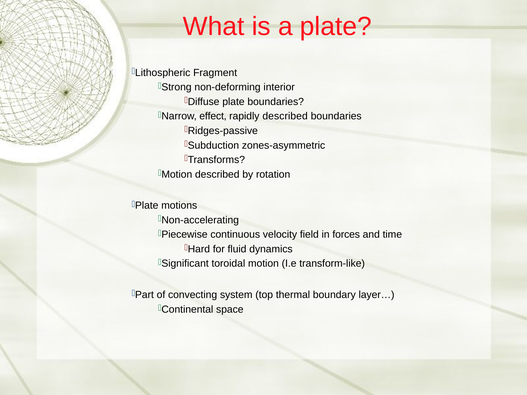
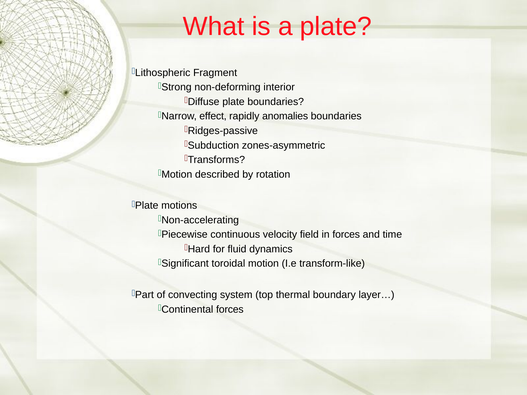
rapidly described: described -> anomalies
space at (230, 310): space -> forces
